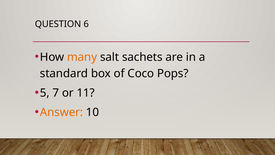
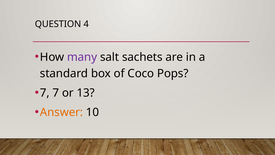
6: 6 -> 4
many colour: orange -> purple
5 at (45, 93): 5 -> 7
11: 11 -> 13
